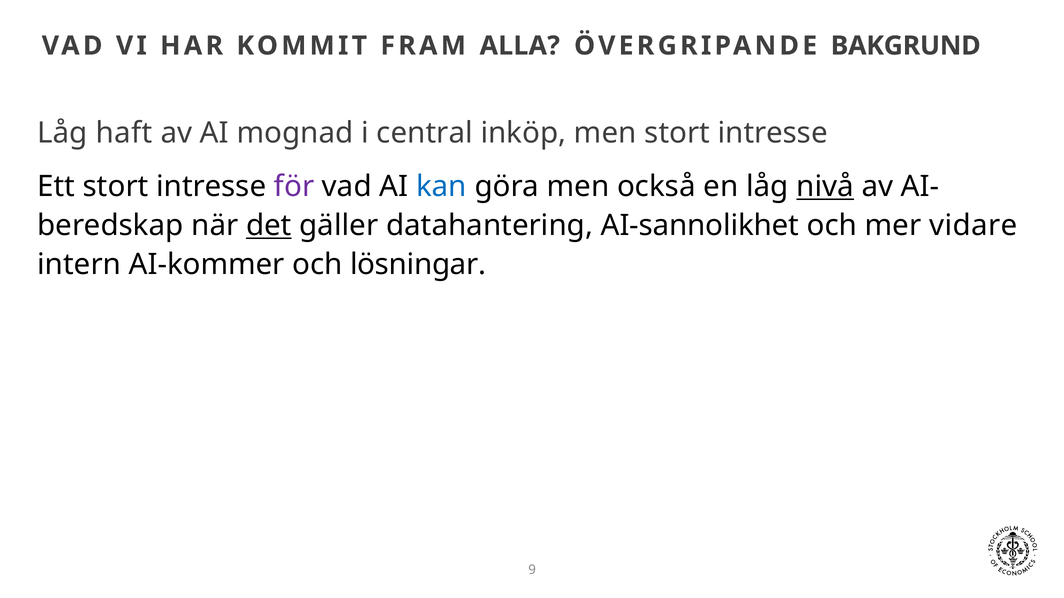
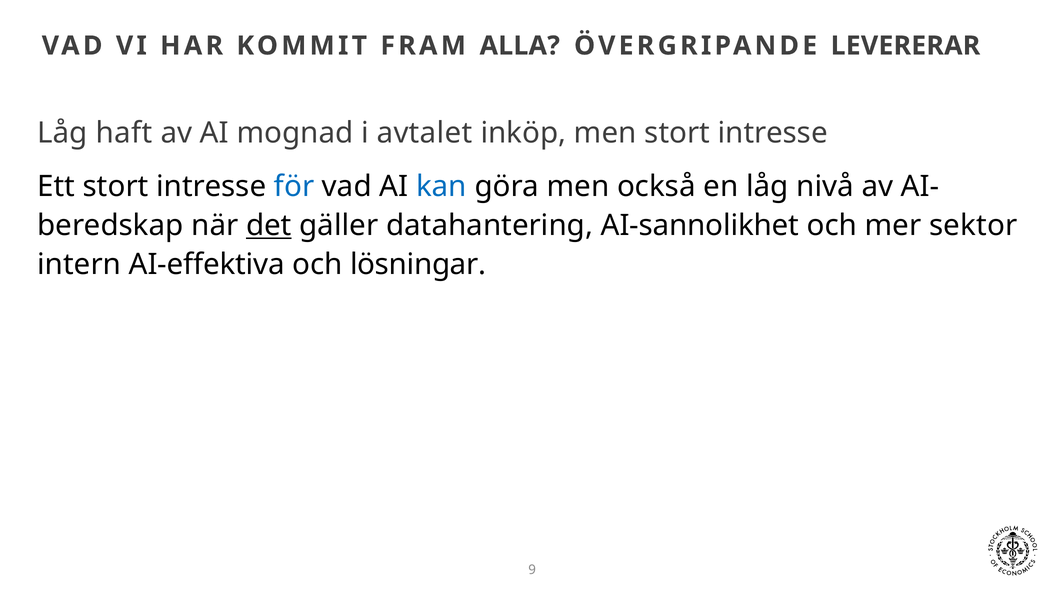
BAKGRUND: BAKGRUND -> LEVERERAR
central: central -> avtalet
för colour: purple -> blue
nivå underline: present -> none
vidare: vidare -> sektor
AI-kommer: AI-kommer -> AI-effektiva
